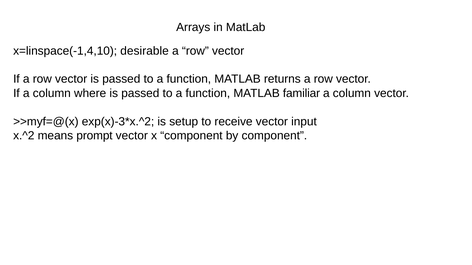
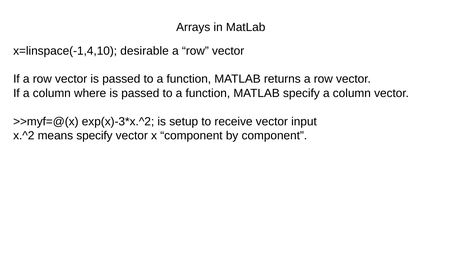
MATLAB familiar: familiar -> specify
means prompt: prompt -> specify
